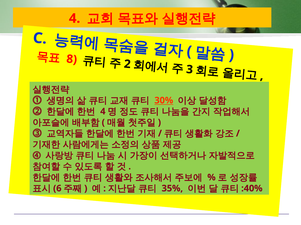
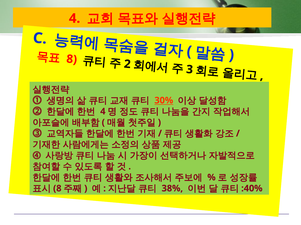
6 at (57, 189): 6 -> 8
35%: 35% -> 38%
